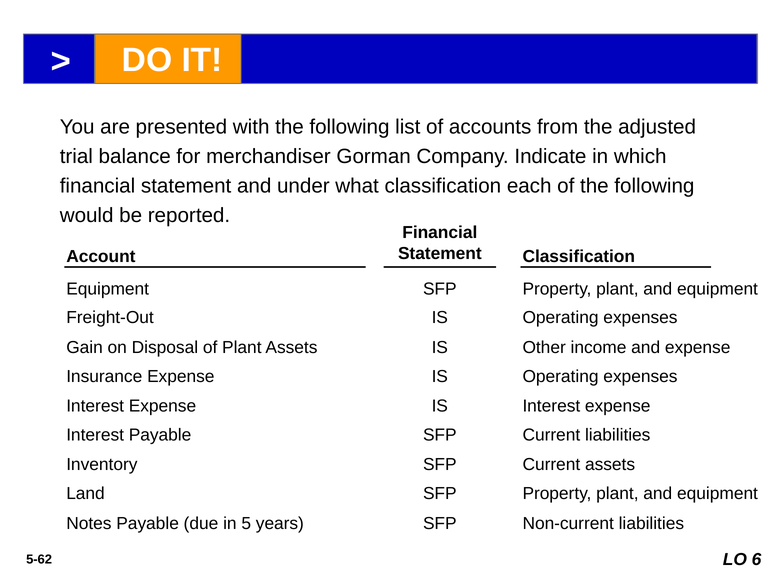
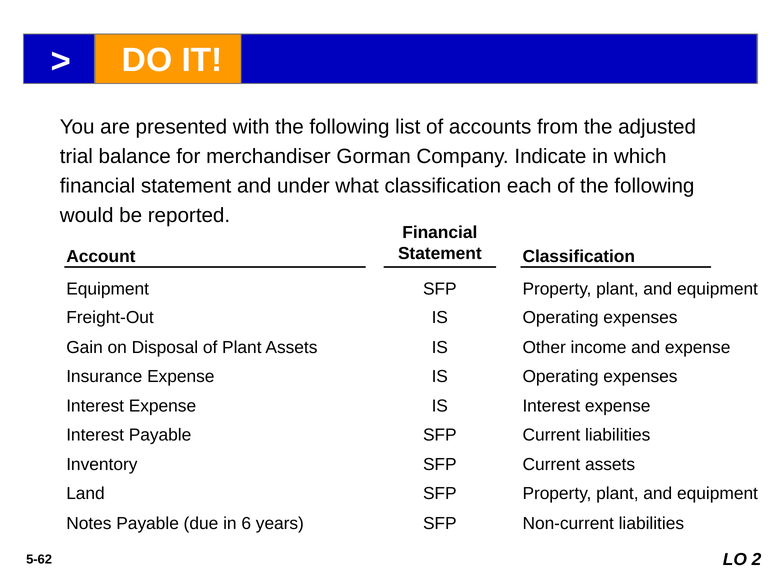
5: 5 -> 6
6: 6 -> 2
